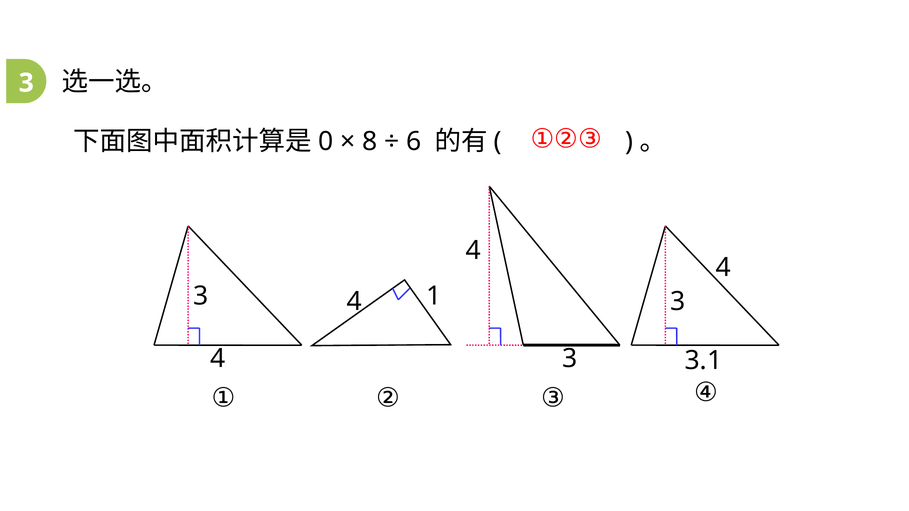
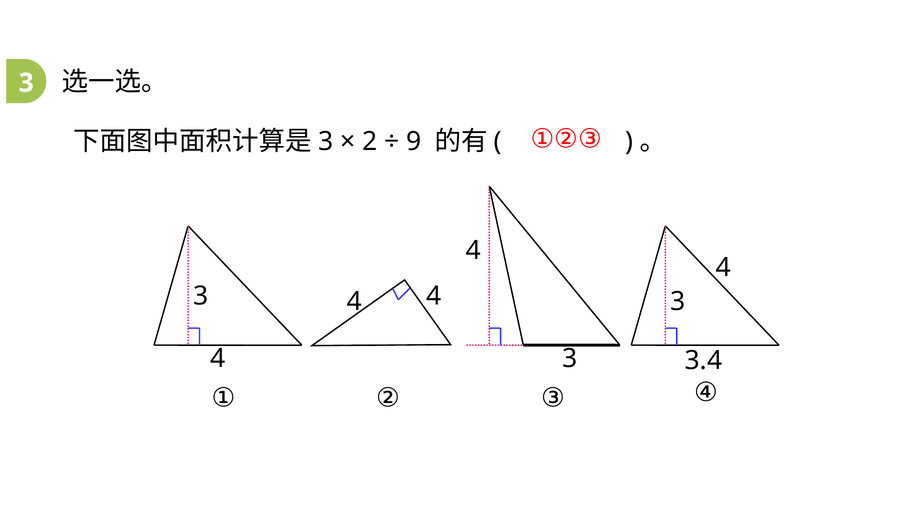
0 at (326, 142): 0 -> 3
8: 8 -> 2
6: 6 -> 9
1 at (434, 296): 1 -> 4
3.1: 3.1 -> 3.4
